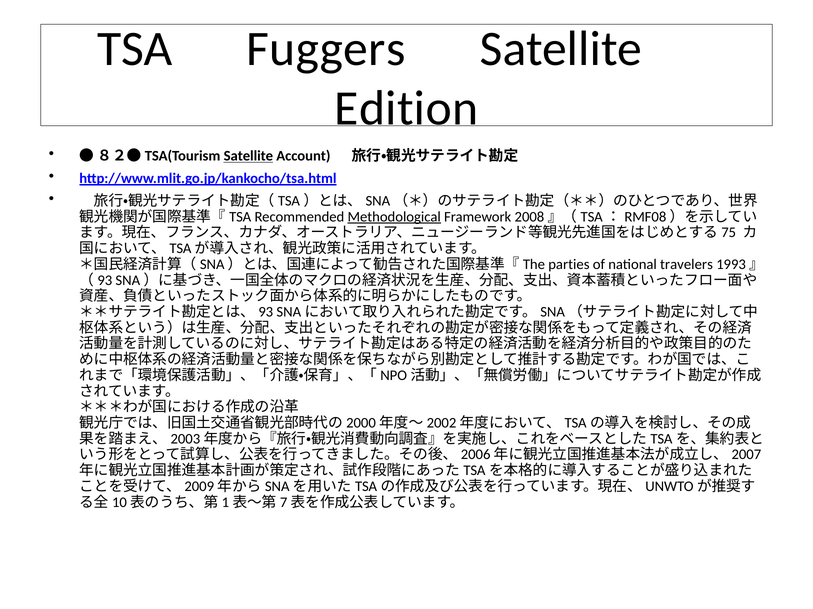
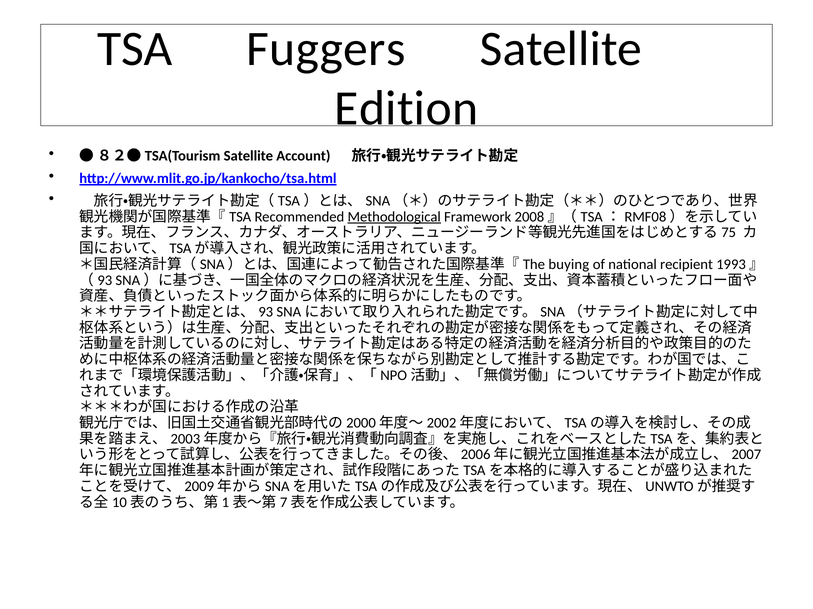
Satellite at (248, 156) underline: present -> none
parties: parties -> buying
travelers: travelers -> recipient
